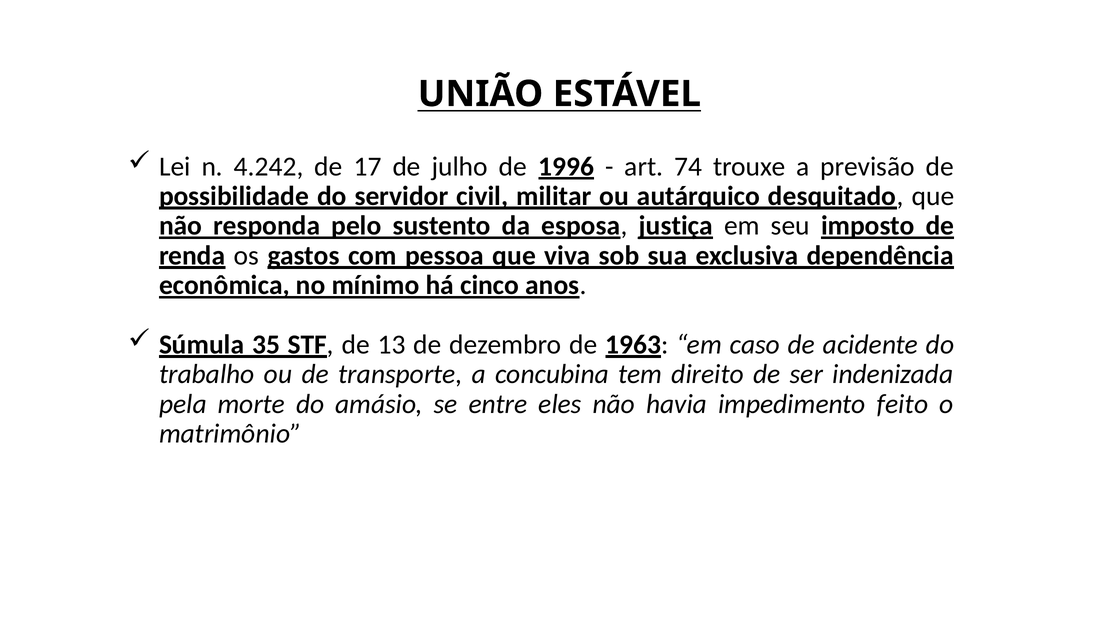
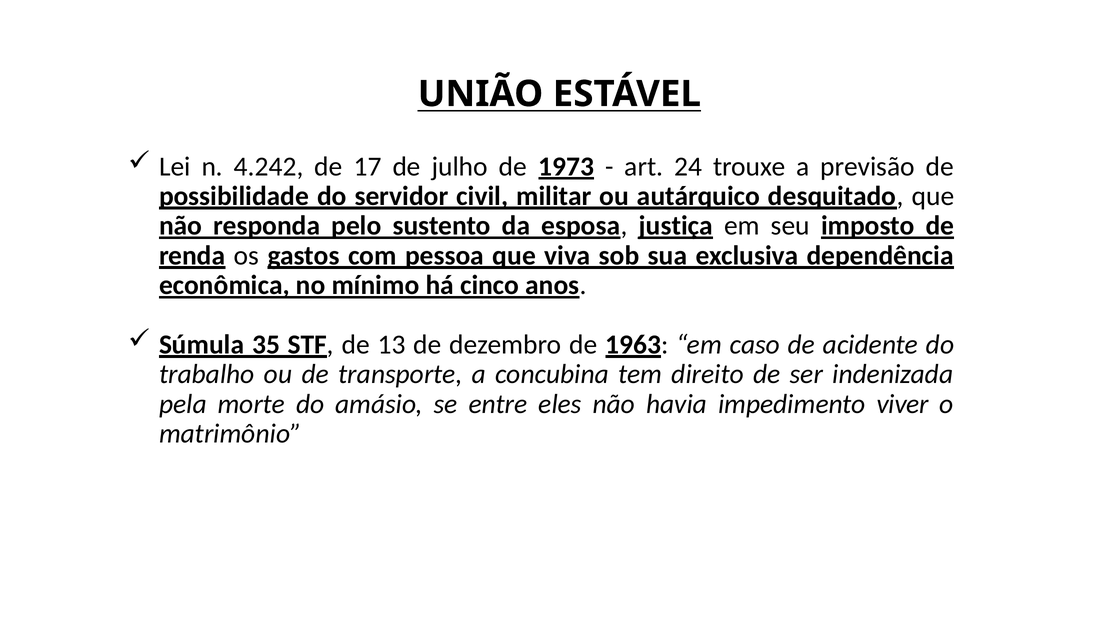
1996: 1996 -> 1973
74: 74 -> 24
feito: feito -> viver
